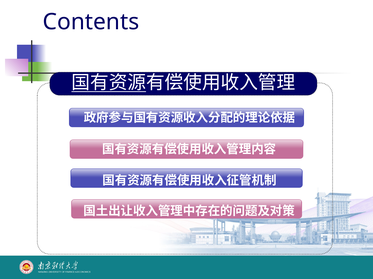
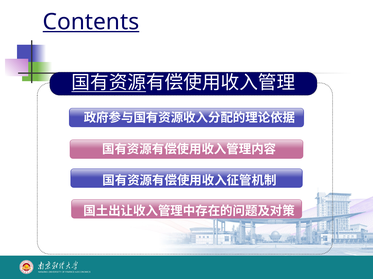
Contents underline: none -> present
